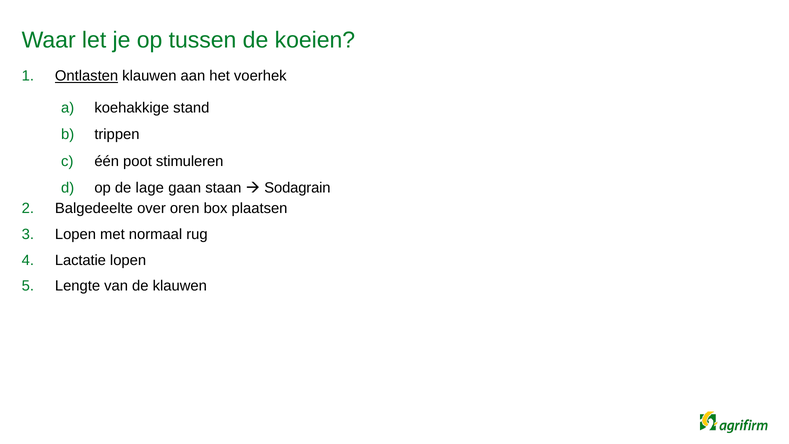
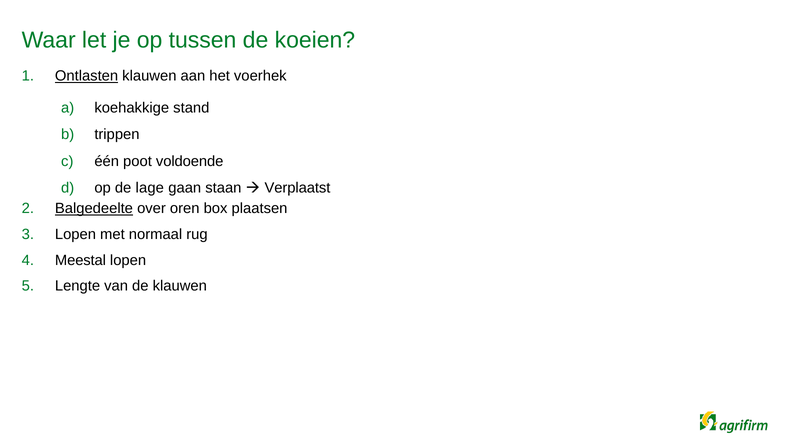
stimuleren: stimuleren -> voldoende
Sodagrain: Sodagrain -> Verplaatst
Balgedeelte underline: none -> present
Lactatie: Lactatie -> Meestal
